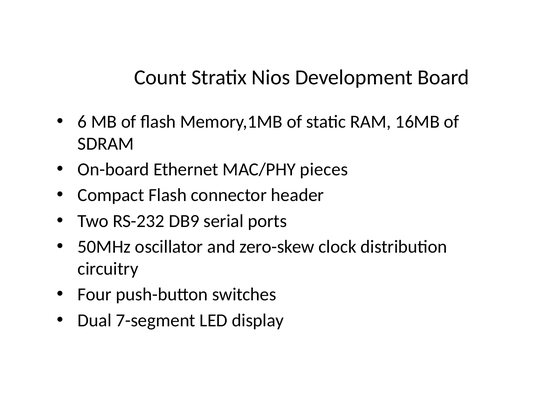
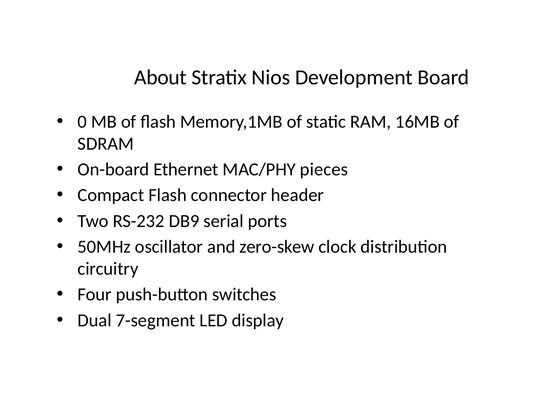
Count: Count -> About
6: 6 -> 0
